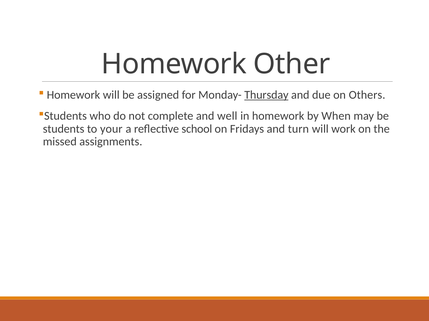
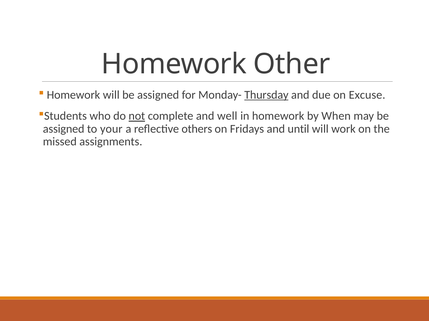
Others: Others -> Excuse
not underline: none -> present
students at (64, 129): students -> assigned
school: school -> others
turn: turn -> until
